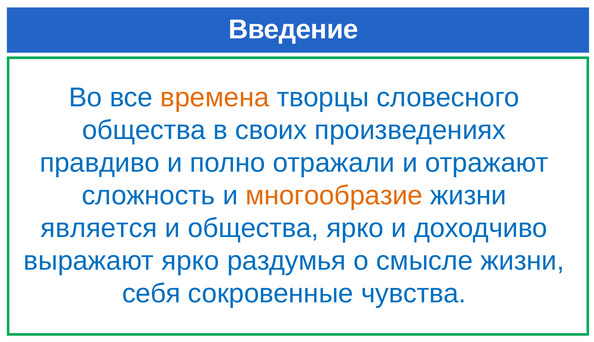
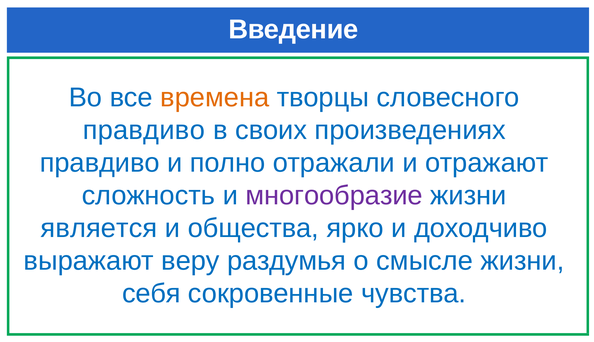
общества at (144, 130): общества -> правдиво
многообразие colour: orange -> purple
выражают ярко: ярко -> веру
